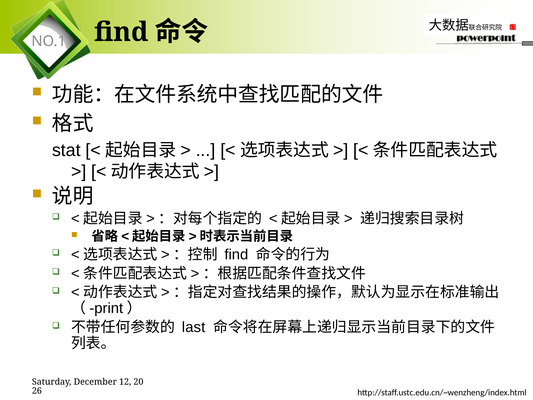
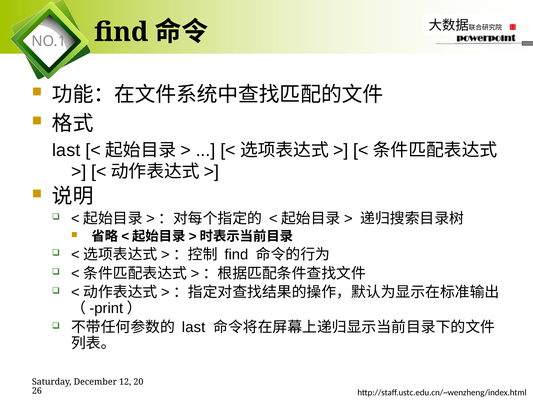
stat at (66, 150): stat -> last
